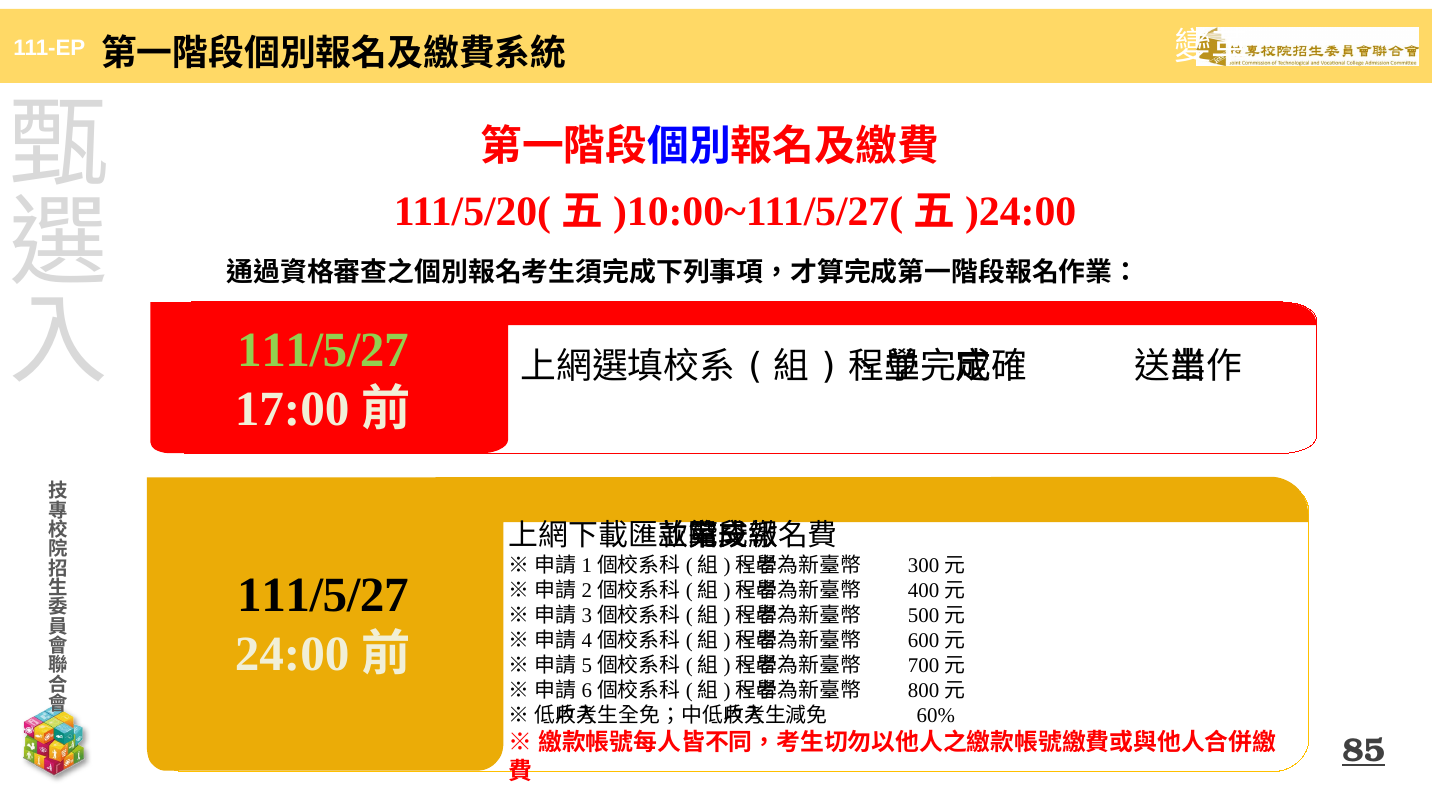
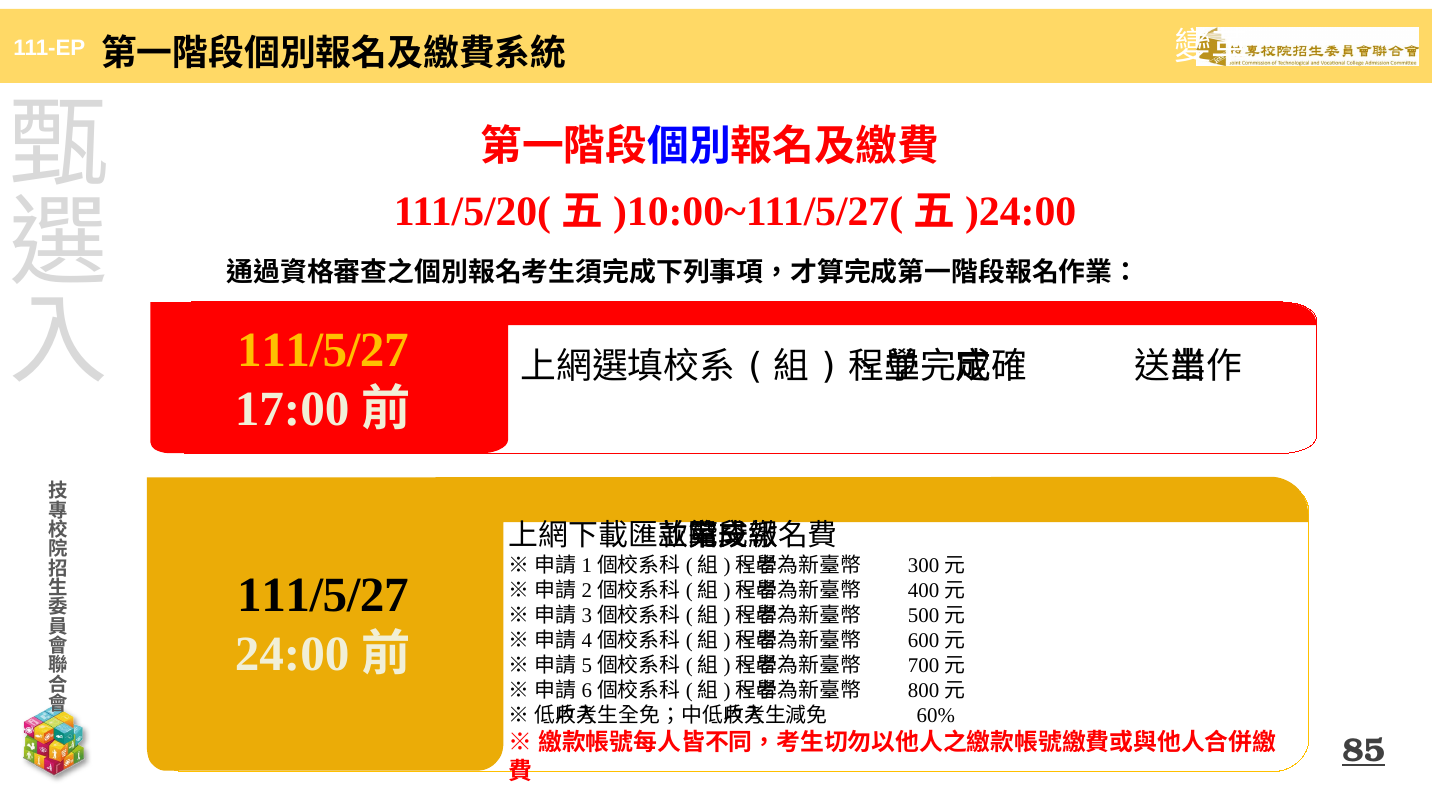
111/5/27 at (323, 351) colour: light green -> yellow
